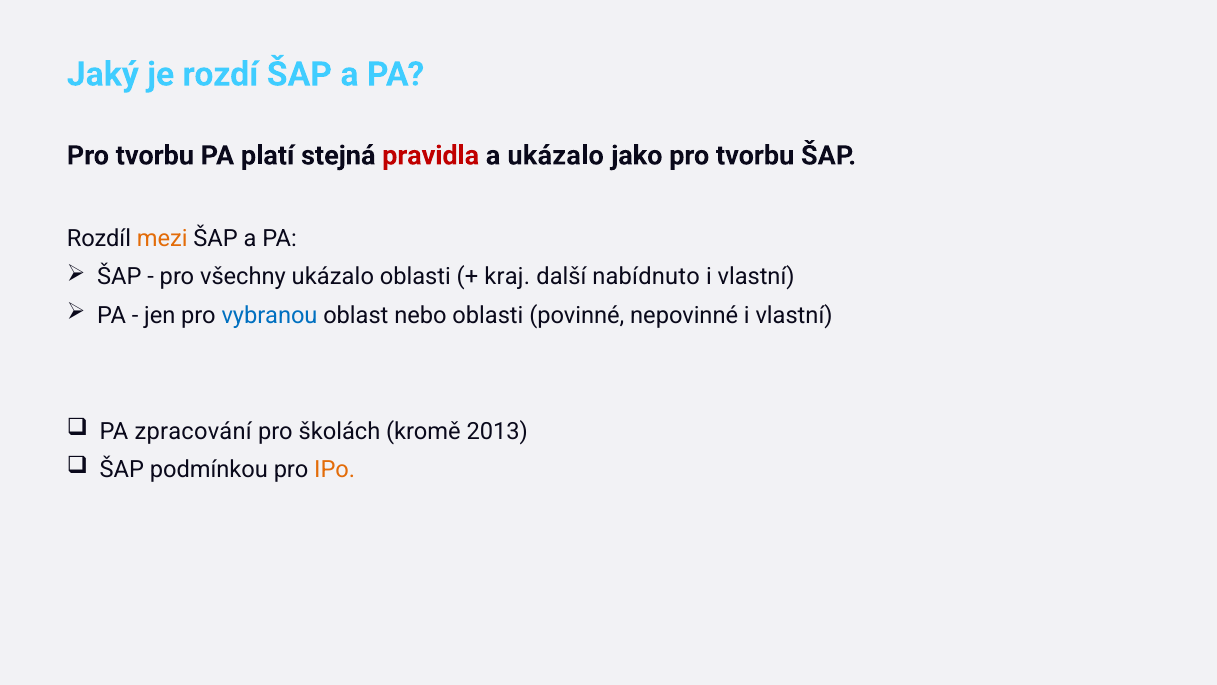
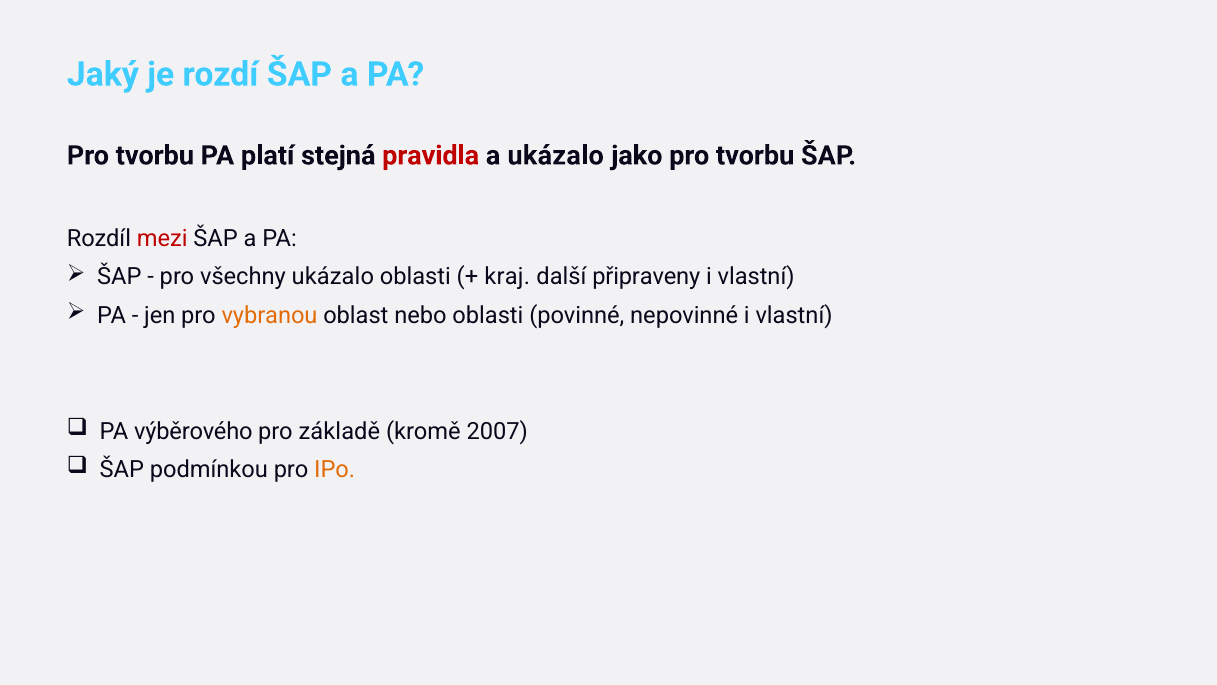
mezi colour: orange -> red
nabídnuto: nabídnuto -> připraveny
vybranou colour: blue -> orange
zpracování: zpracování -> výběrového
školách: školách -> základě
2013: 2013 -> 2007
